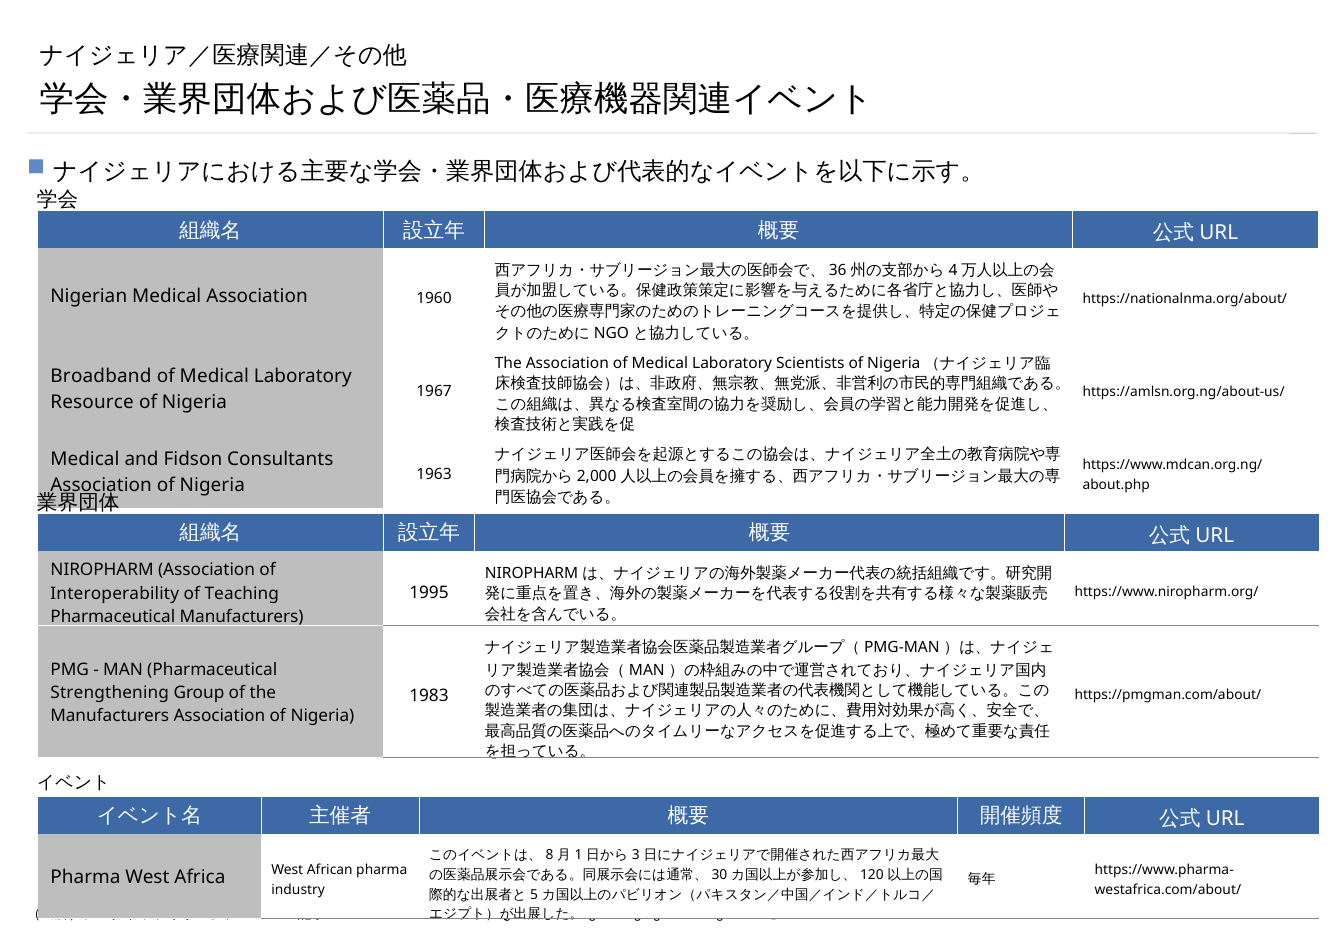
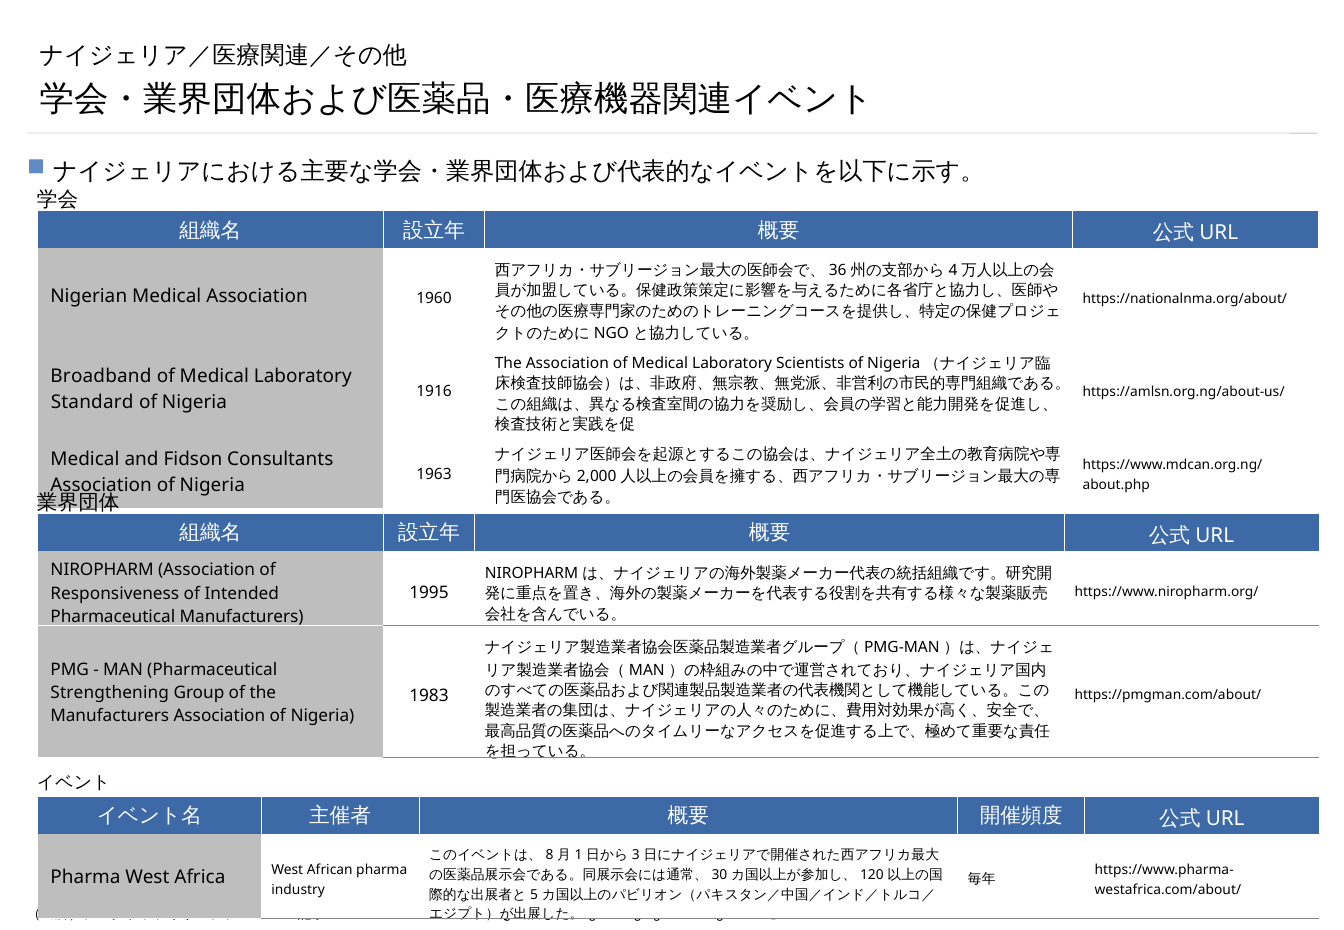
1967: 1967 -> 1916
Resource: Resource -> Standard
Interoperability: Interoperability -> Responsiveness
Teaching: Teaching -> Intended
